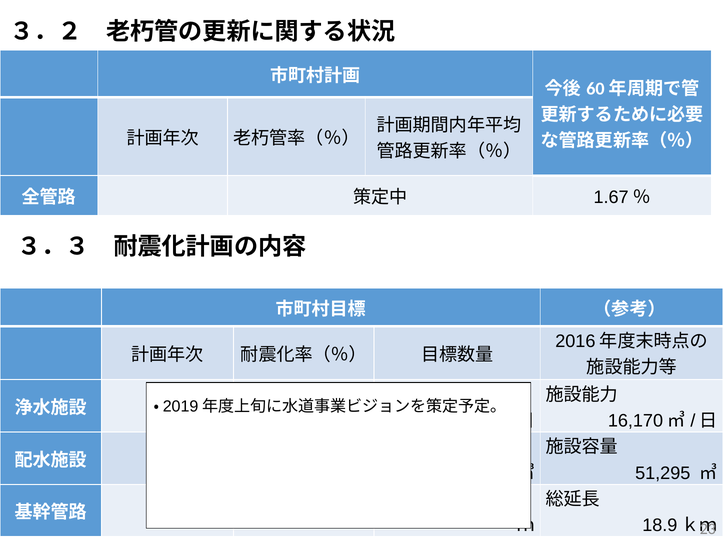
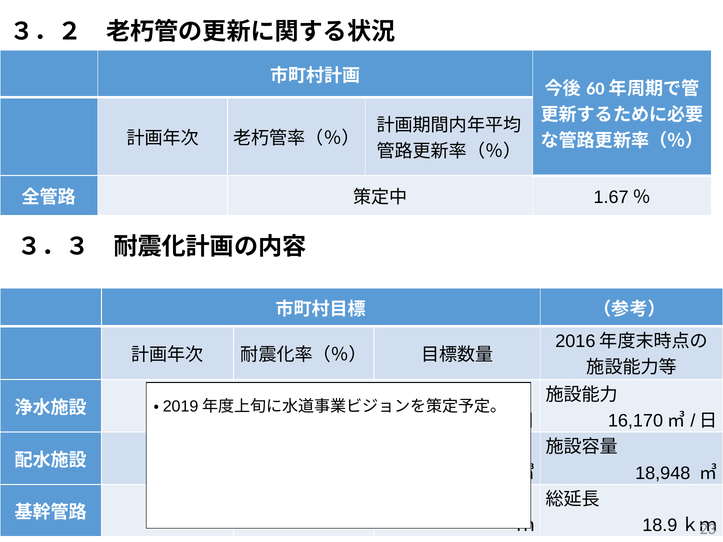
51,295: 51,295 -> 18,948
